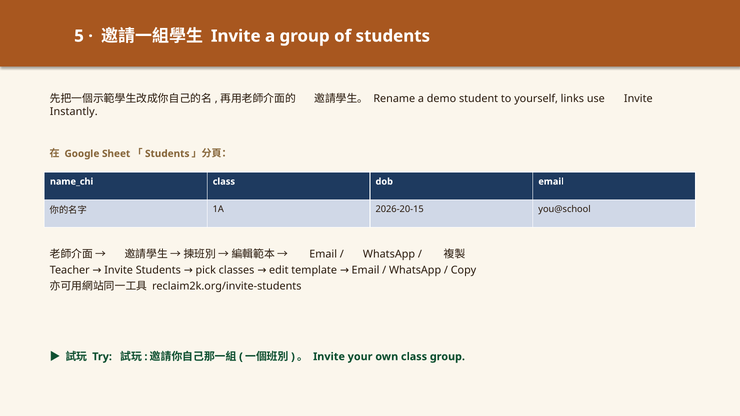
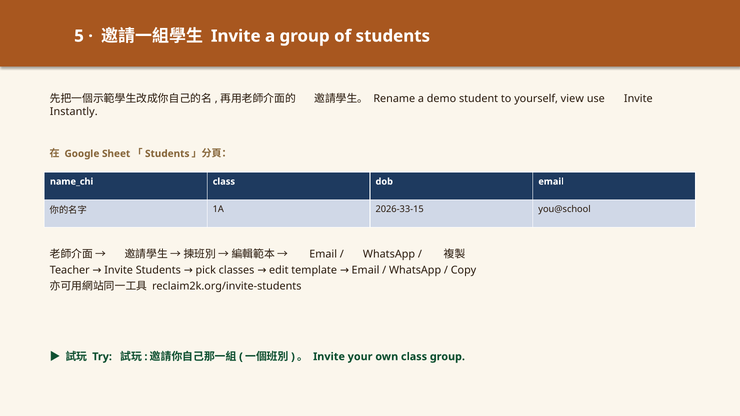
links: links -> view
2026-20-15: 2026-20-15 -> 2026-33-15
